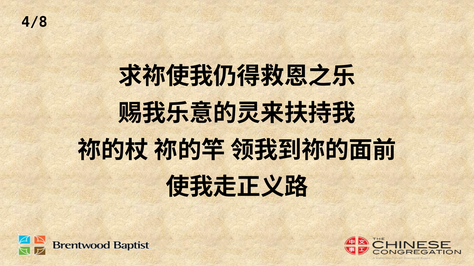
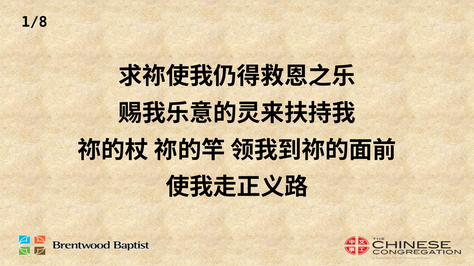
4/8: 4/8 -> 1/8
